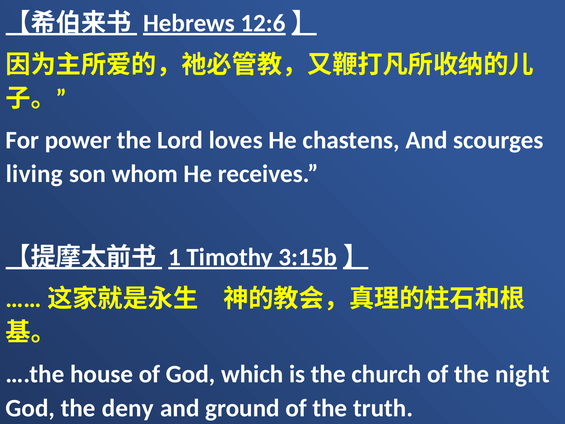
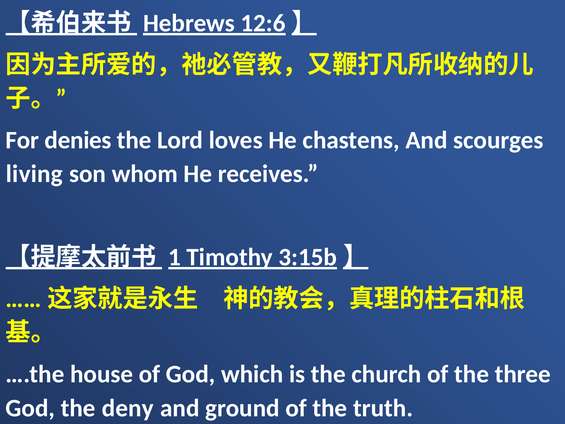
power: power -> denies
night: night -> three
